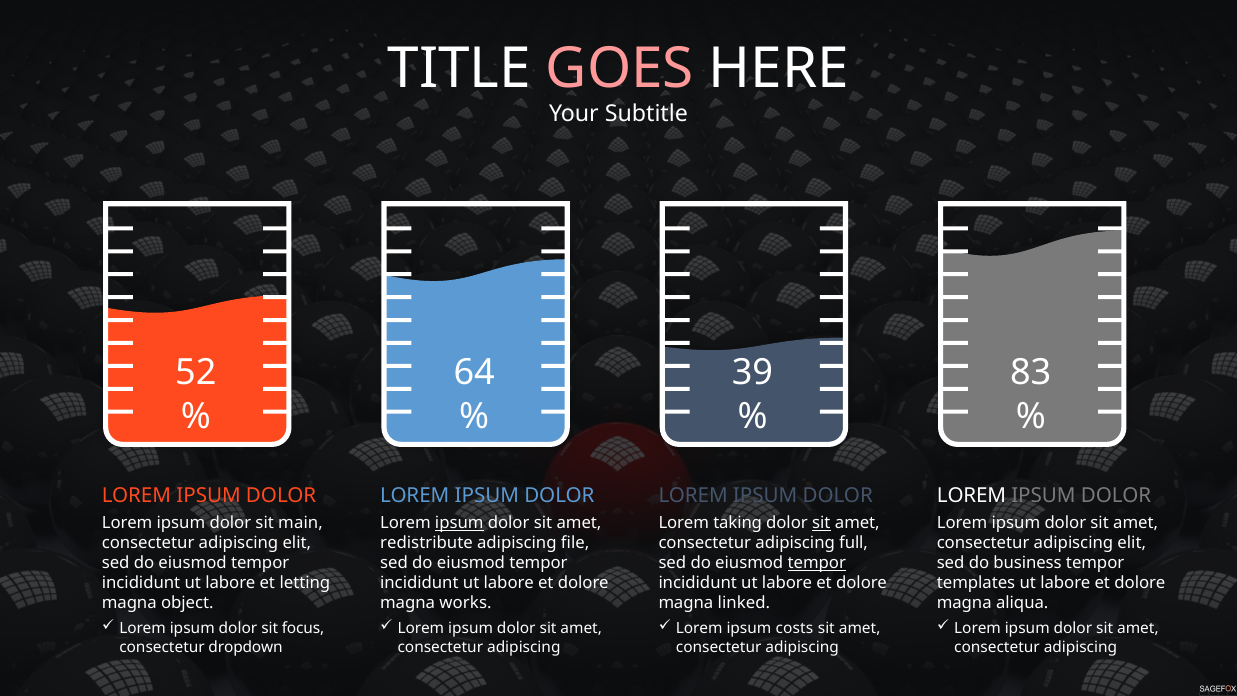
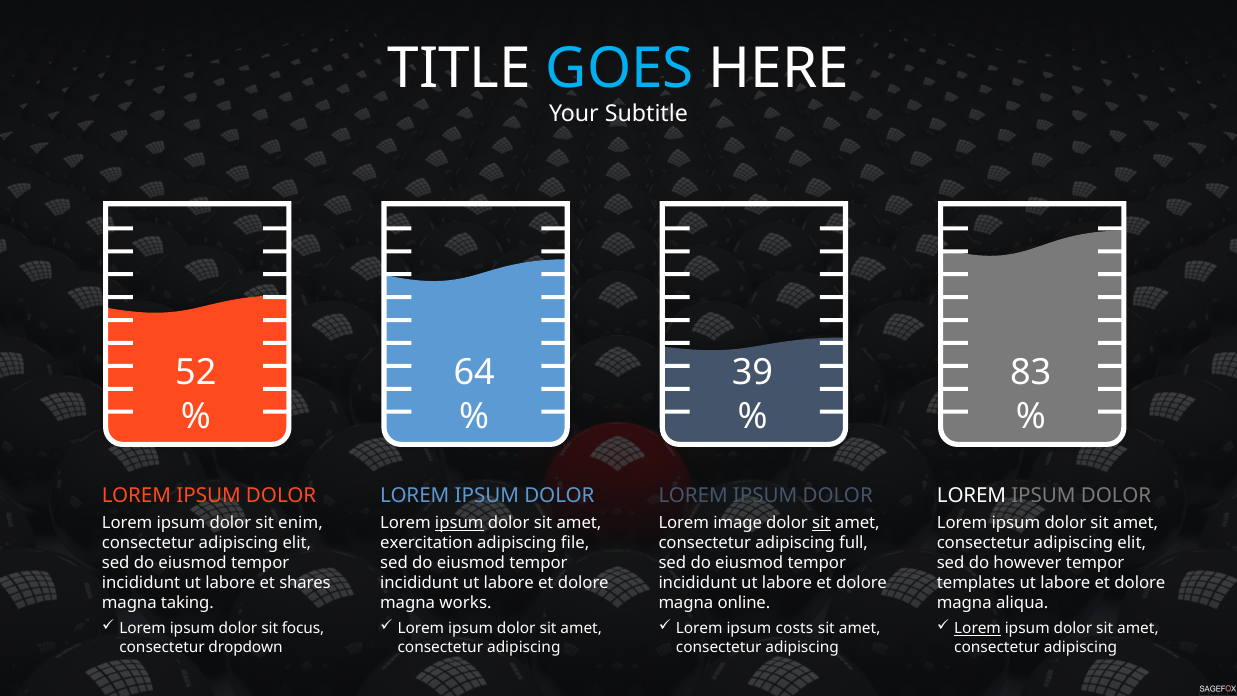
GOES colour: pink -> light blue
main: main -> enim
taking: taking -> image
redistribute: redistribute -> exercitation
tempor at (817, 563) underline: present -> none
business: business -> however
letting: letting -> shares
object: object -> taking
linked: linked -> online
Lorem at (978, 629) underline: none -> present
